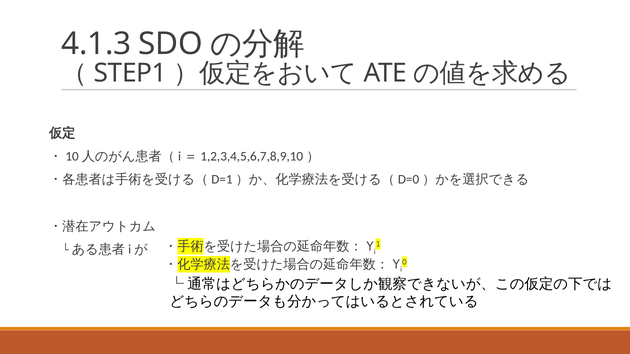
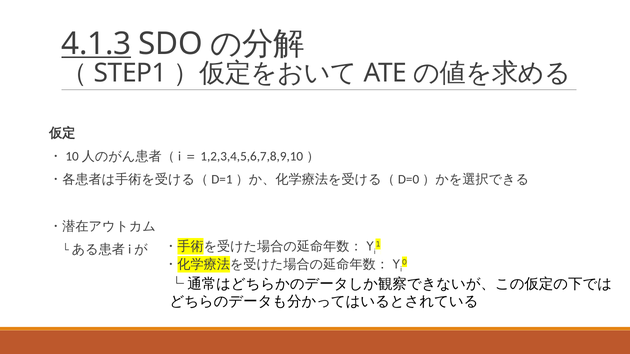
4.1.3 underline: none -> present
